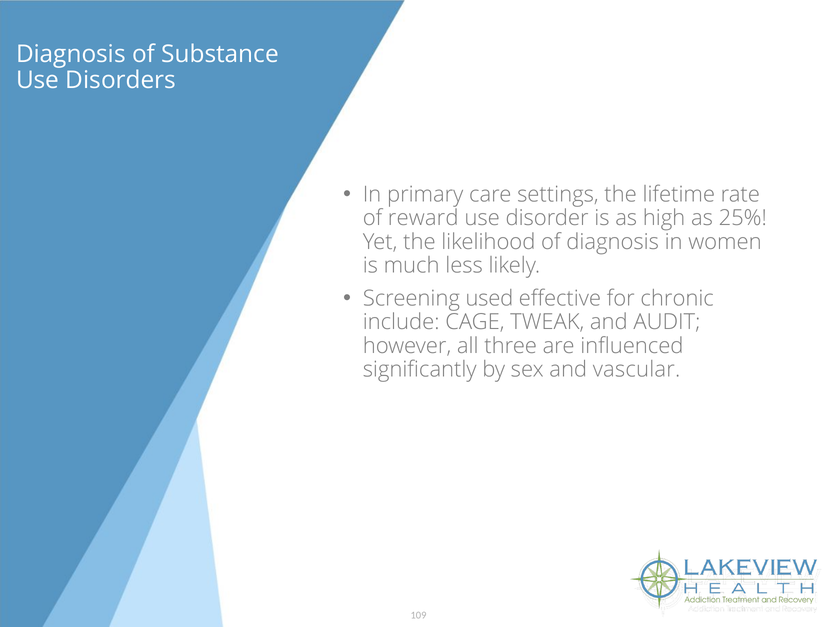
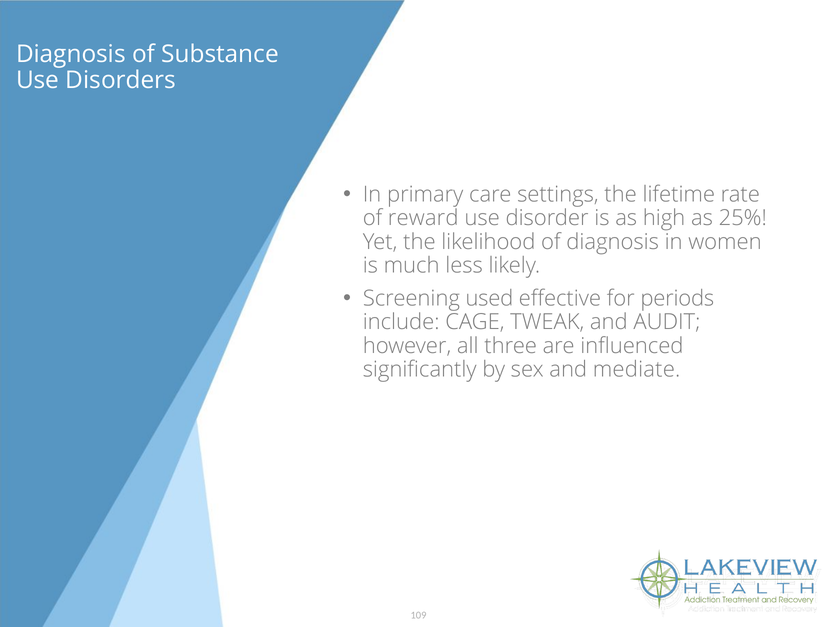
chronic: chronic -> periods
vascular: vascular -> mediate
